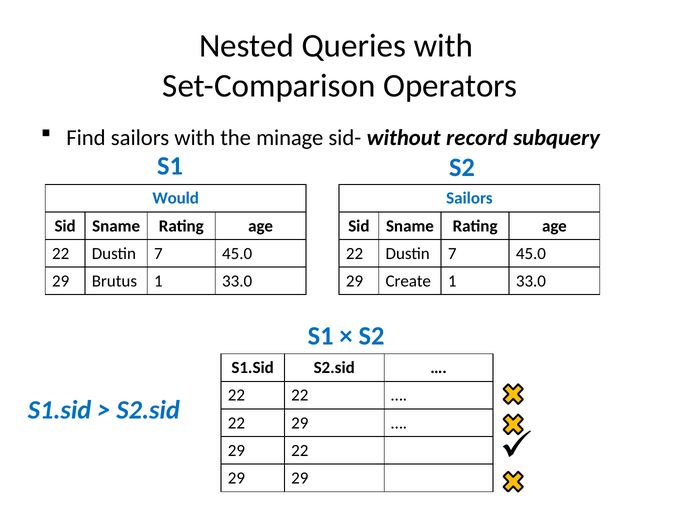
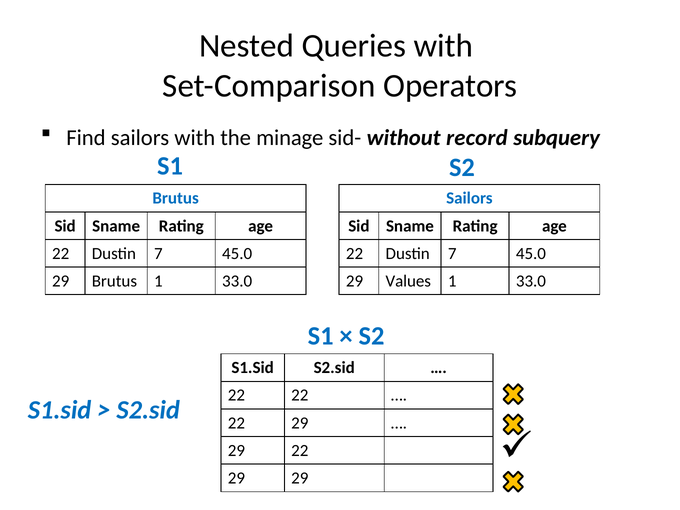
Would at (176, 198): Would -> Brutus
Create: Create -> Values
